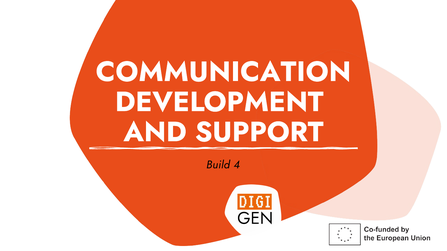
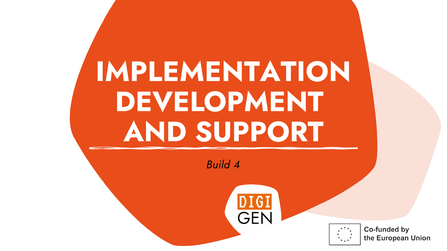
COMMUNICATION: COMMUNICATION -> IMPLEMENTATION
